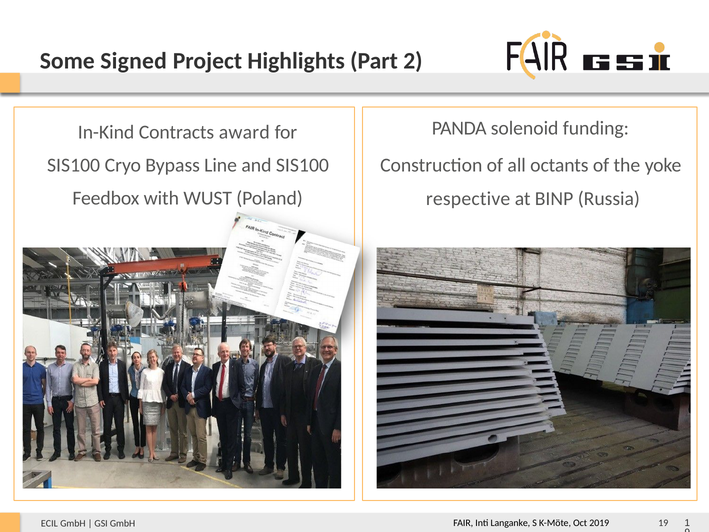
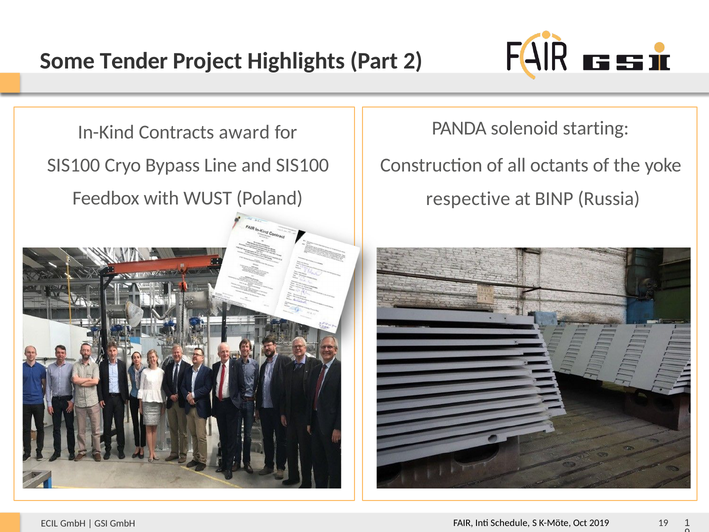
Signed: Signed -> Tender
funding: funding -> starting
Langanke: Langanke -> Schedule
